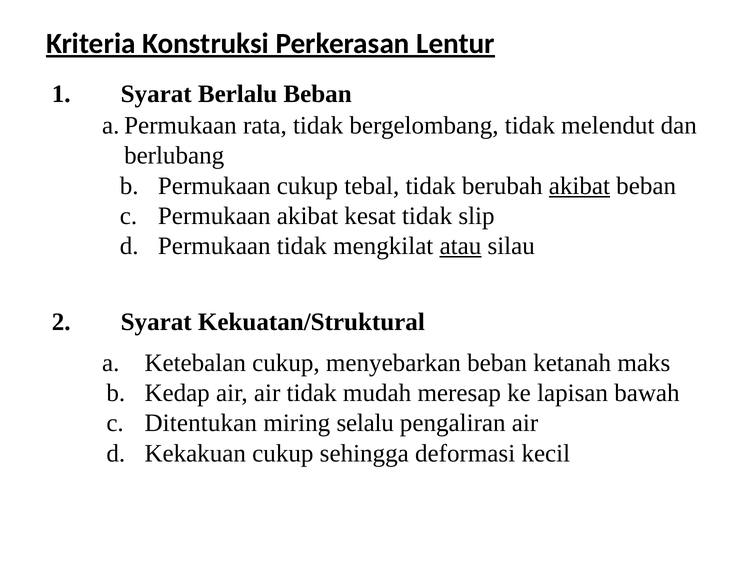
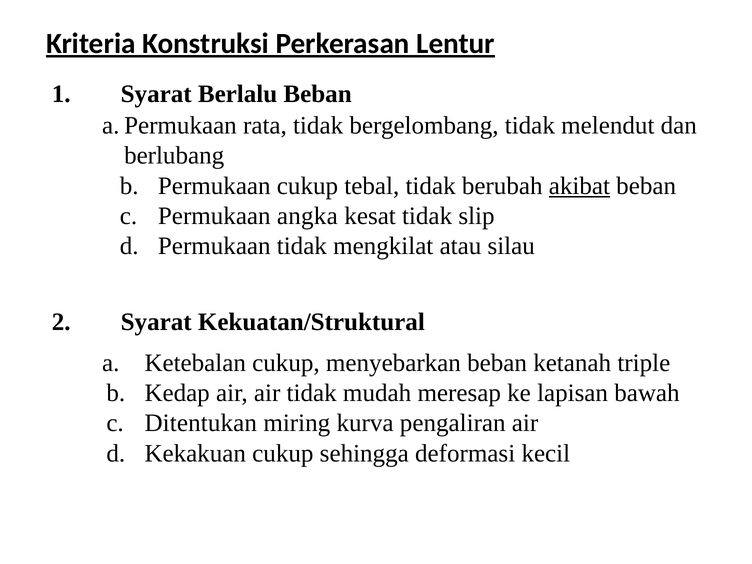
Permukaan akibat: akibat -> angka
atau underline: present -> none
maks: maks -> triple
selalu: selalu -> kurva
